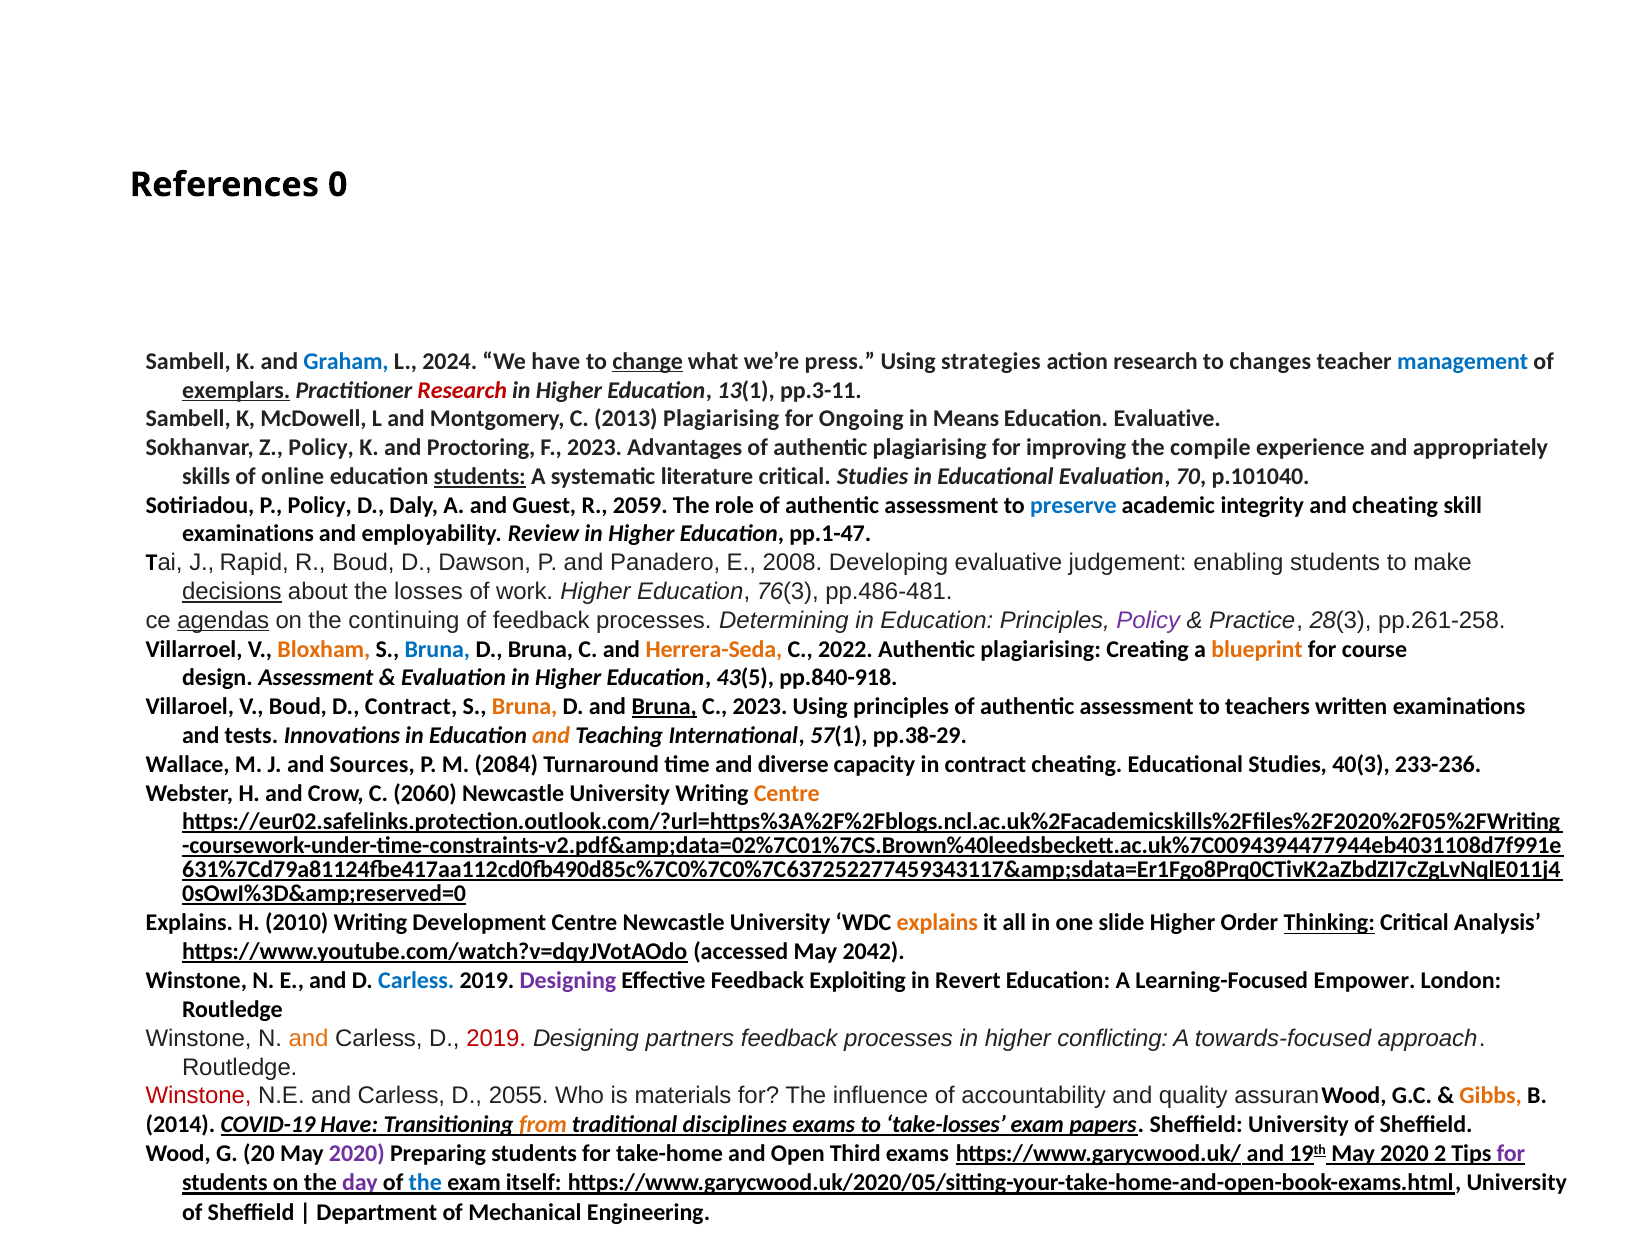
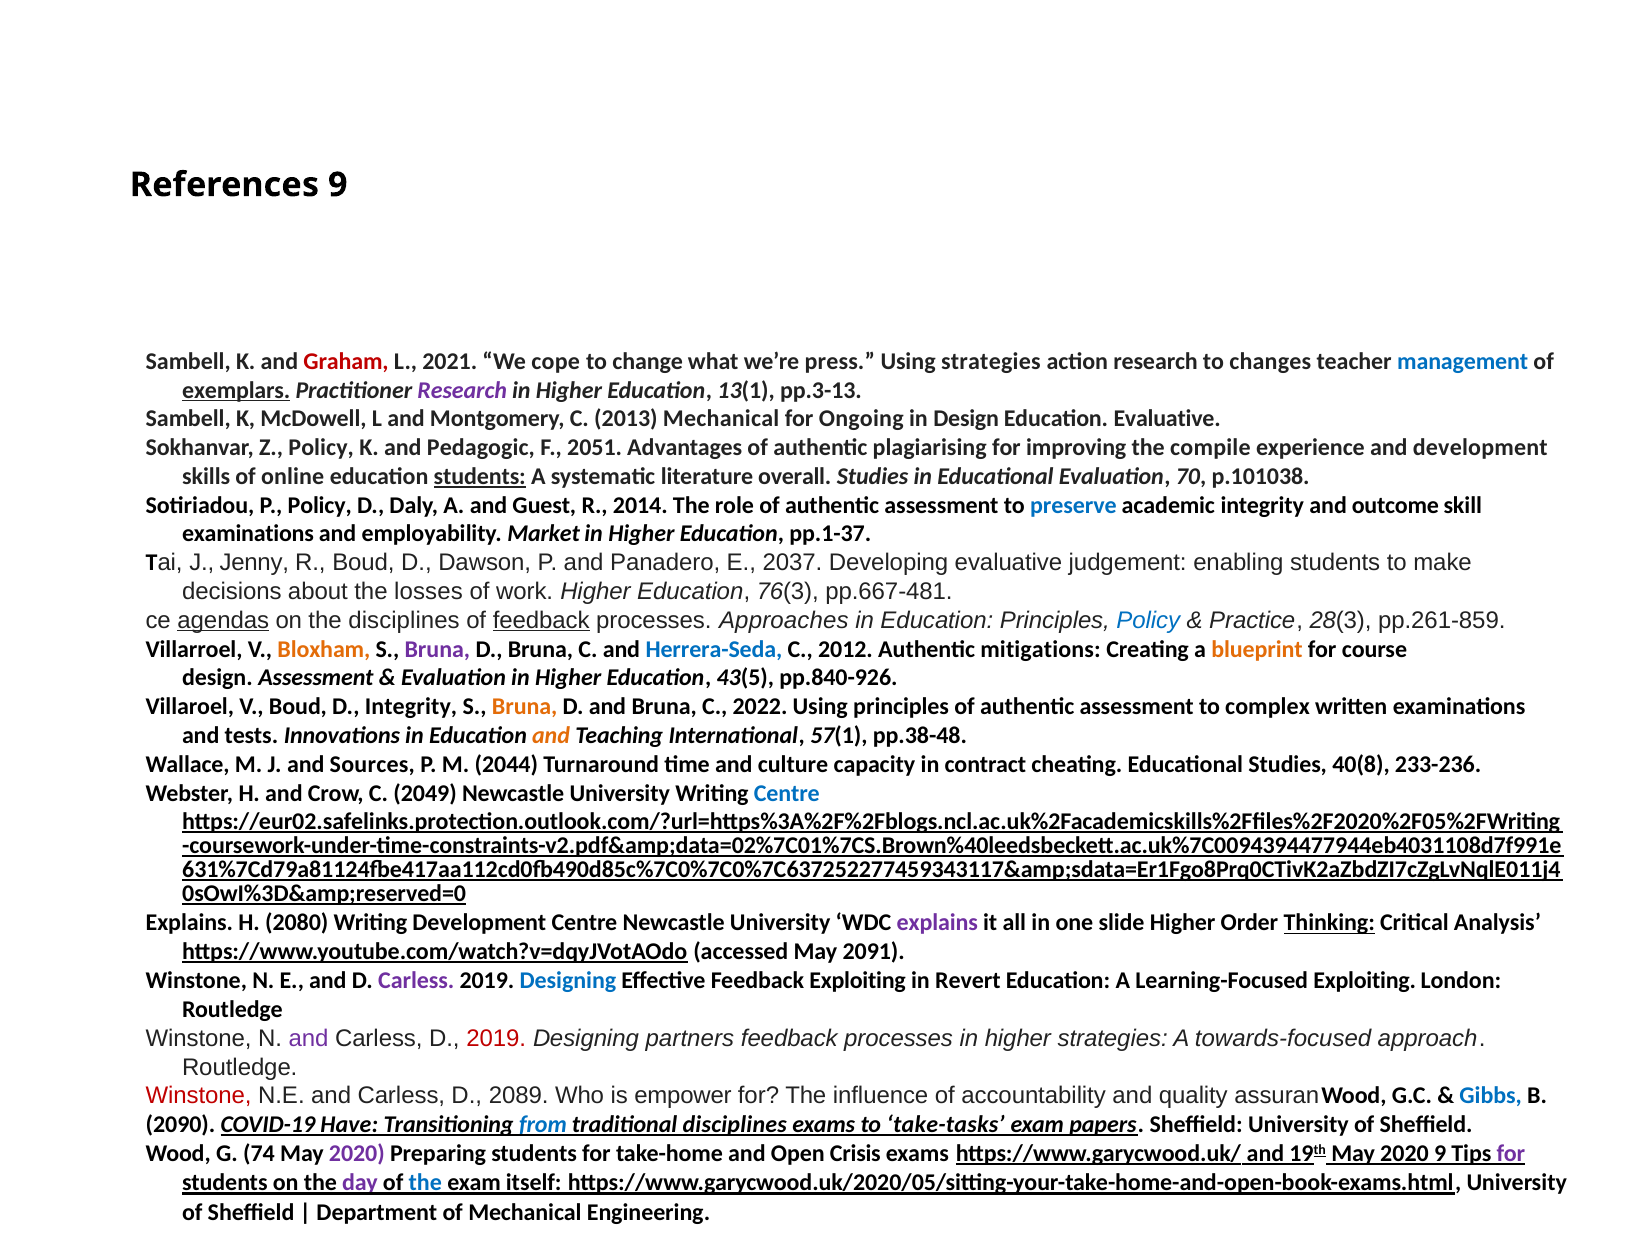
References 0: 0 -> 9
Graham colour: blue -> red
2024: 2024 -> 2021
We have: have -> cope
change underline: present -> none
Research at (462, 390) colour: red -> purple
pp.3-11: pp.3-11 -> pp.3-13
2013 Plagiarising: Plagiarising -> Mechanical
in Means: Means -> Design
Proctoring: Proctoring -> Pedagogic
F 2023: 2023 -> 2051
and appropriately: appropriately -> development
literature critical: critical -> overall
p.101040: p.101040 -> p.101038
2059: 2059 -> 2014
and cheating: cheating -> outcome
Review: Review -> Market
pp.1-47: pp.1-47 -> pp.1-37
Rapid: Rapid -> Jenny
2008: 2008 -> 2037
decisions underline: present -> none
pp.486-481: pp.486-481 -> pp.667-481
the continuing: continuing -> disciplines
feedback at (541, 621) underline: none -> present
Determining: Determining -> Approaches
Policy at (1148, 621) colour: purple -> blue
pp.261-258: pp.261-258 -> pp.261-859
Bruna at (437, 649) colour: blue -> purple
Herrera-Seda colour: orange -> blue
2022: 2022 -> 2012
plagiarising at (1041, 649): plagiarising -> mitigations
pp.840-918: pp.840-918 -> pp.840-926
D Contract: Contract -> Integrity
Bruna at (664, 707) underline: present -> none
C 2023: 2023 -> 2022
teachers: teachers -> complex
pp.38-29: pp.38-29 -> pp.38-48
2084: 2084 -> 2044
diverse: diverse -> culture
40(3: 40(3 -> 40(8
2060: 2060 -> 2049
Centre at (787, 793) colour: orange -> blue
2010: 2010 -> 2080
explains at (937, 923) colour: orange -> purple
2042: 2042 -> 2091
Carless at (416, 981) colour: blue -> purple
Designing at (568, 981) colour: purple -> blue
Learning-Focused Empower: Empower -> Exploiting
and at (309, 1039) colour: orange -> purple
higher conflicting: conflicting -> strategies
2055: 2055 -> 2089
materials: materials -> empower
Gibbs colour: orange -> blue
2014: 2014 -> 2090
from colour: orange -> blue
take-losses: take-losses -> take-tasks
20: 20 -> 74
Third: Third -> Crisis
2020 2: 2 -> 9
